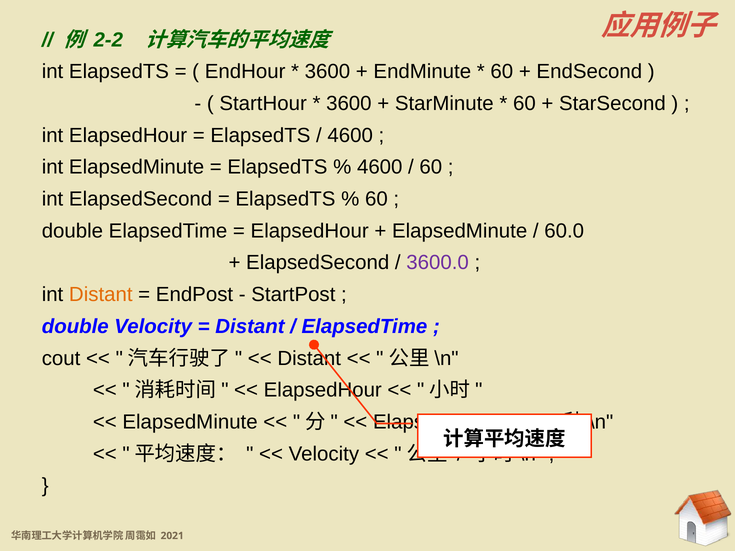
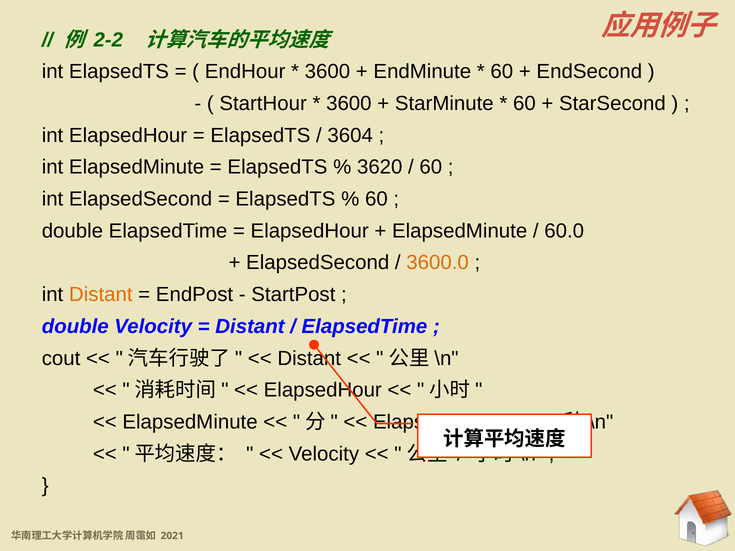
4600 at (350, 135): 4600 -> 3604
4600 at (380, 167): 4600 -> 3620
3600.0 colour: purple -> orange
